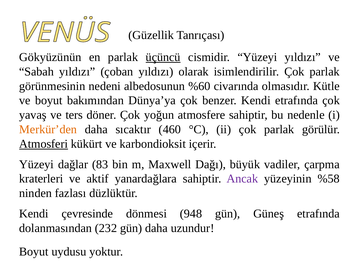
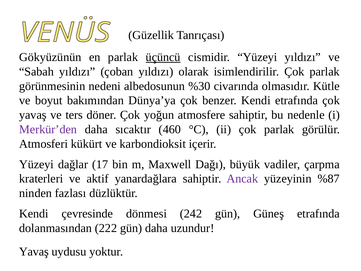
%60: %60 -> %30
Merkür’den colour: orange -> purple
Atmosferi underline: present -> none
83: 83 -> 17
%58: %58 -> %87
948: 948 -> 242
232: 232 -> 222
Boyut at (34, 251): Boyut -> Yavaş
